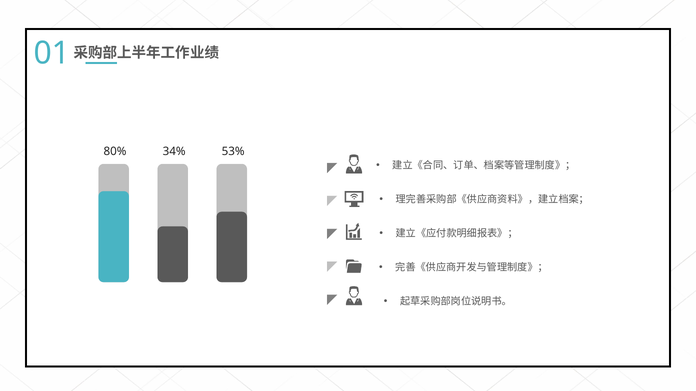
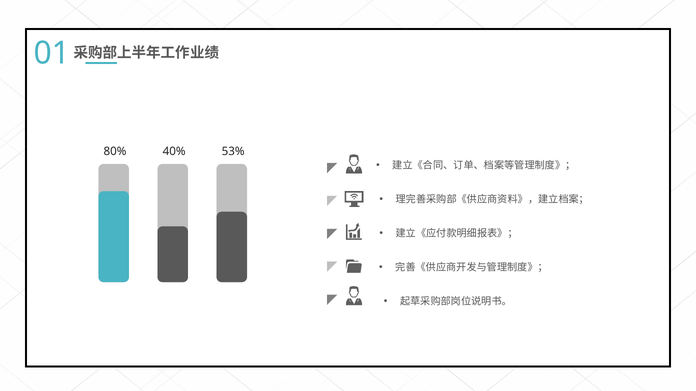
34%: 34% -> 40%
